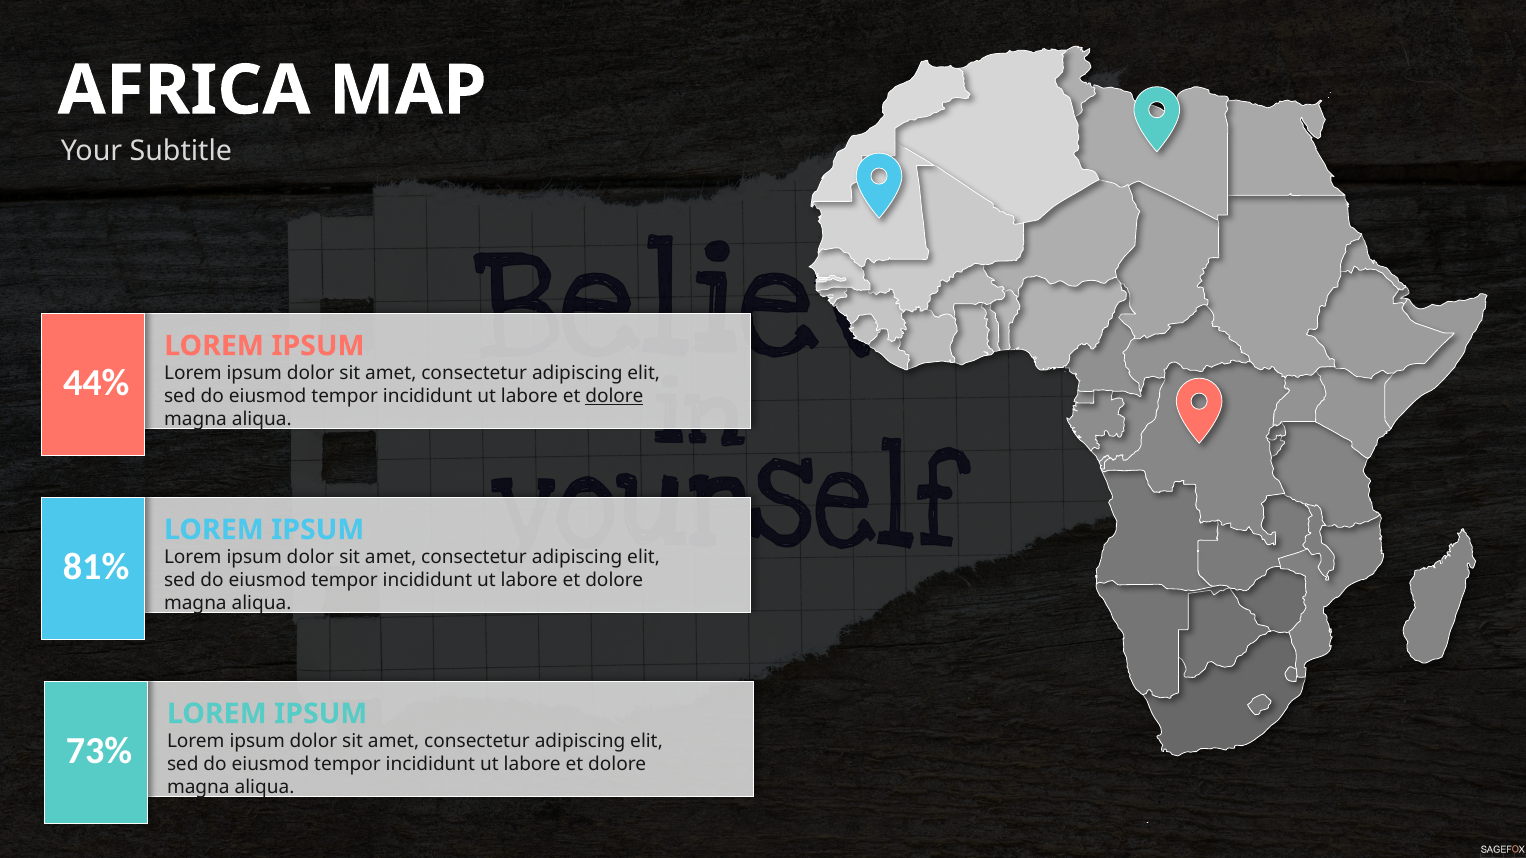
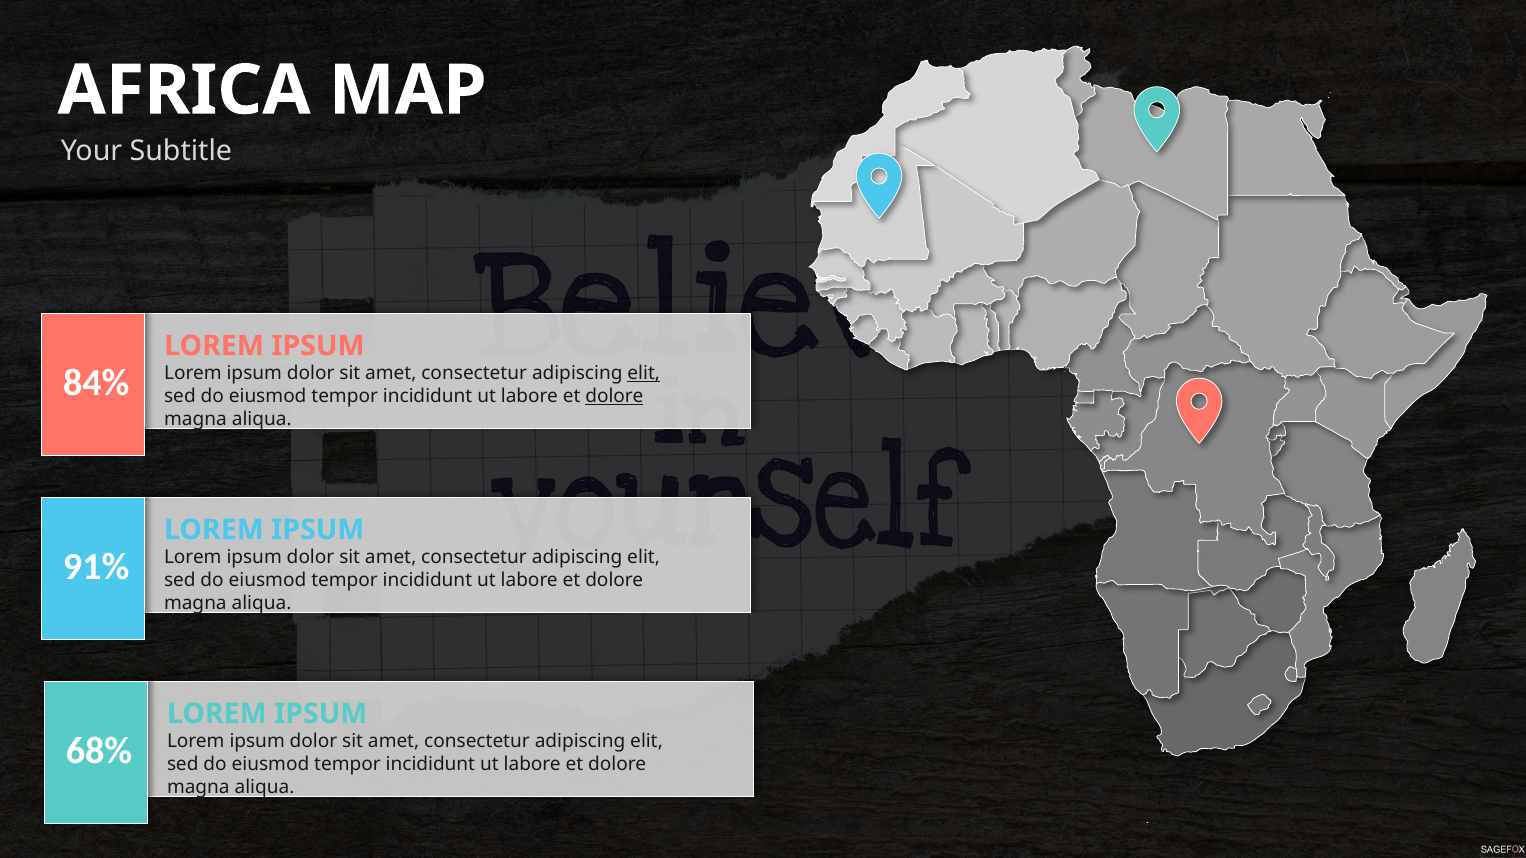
44%: 44% -> 84%
elit at (644, 374) underline: none -> present
81%: 81% -> 91%
73%: 73% -> 68%
